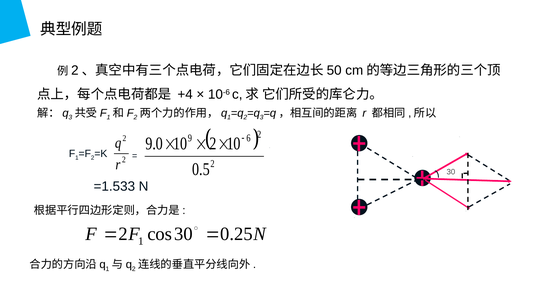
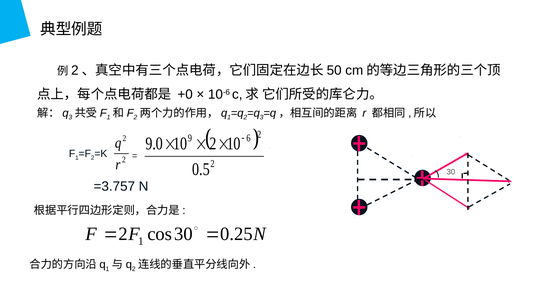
+4: +4 -> +0
=1.533: =1.533 -> =3.757
